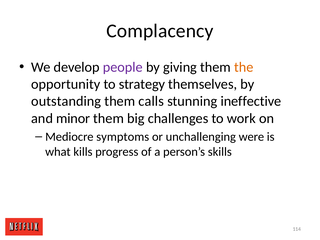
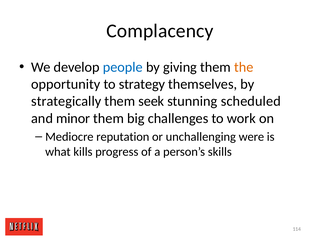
people colour: purple -> blue
outstanding: outstanding -> strategically
calls: calls -> seek
ineffective: ineffective -> scheduled
symptoms: symptoms -> reputation
